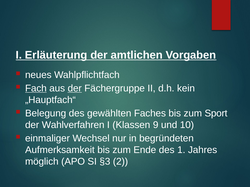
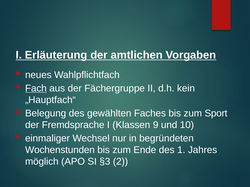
der at (75, 88) underline: present -> none
Wahlverfahren: Wahlverfahren -> Fremdsprache
Aufmerksamkeit: Aufmerksamkeit -> Wochenstunden
